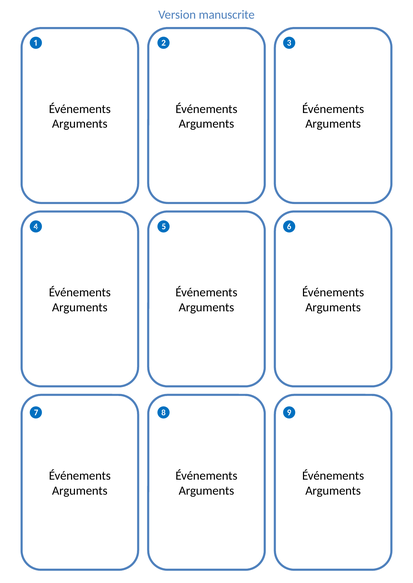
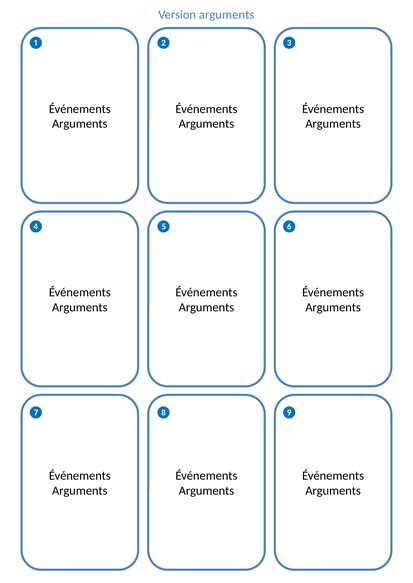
Version manuscrite: manuscrite -> arguments
